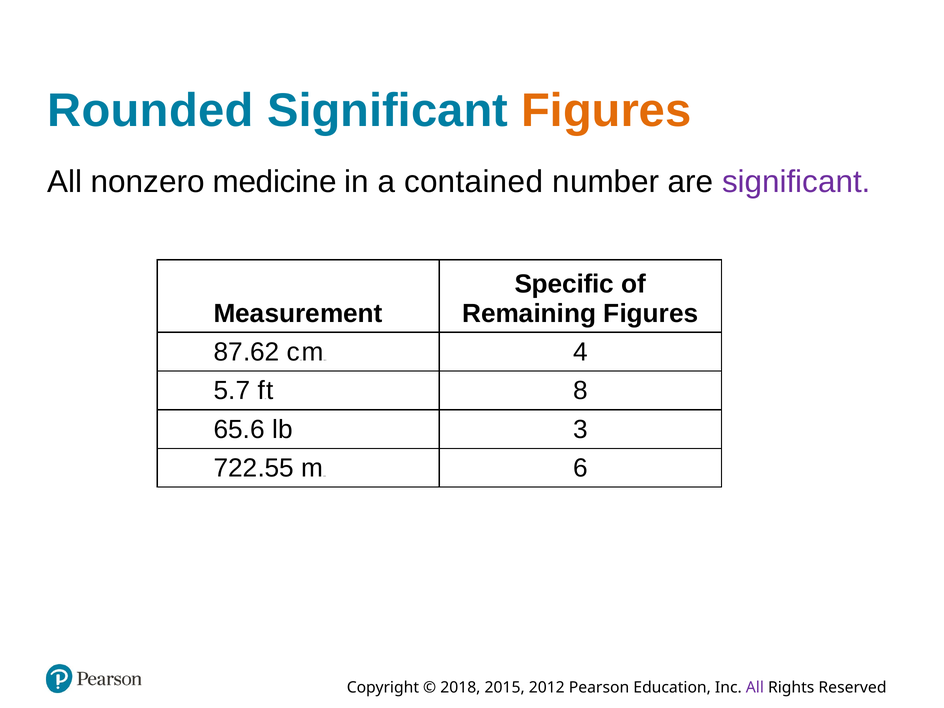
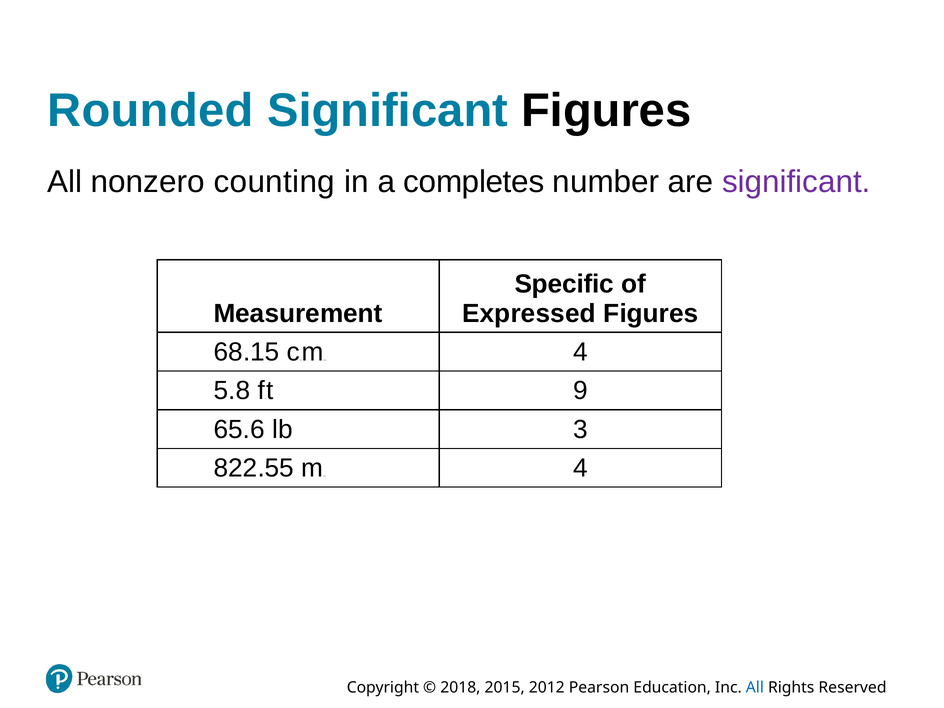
Figures at (606, 110) colour: orange -> black
medicine: medicine -> counting
contained: contained -> completes
Remaining: Remaining -> Expressed
87.62: 87.62 -> 68.15
5.7: 5.7 -> 5.8
8: 8 -> 9
722.55: 722.55 -> 822.55
6 at (580, 468): 6 -> 4
All at (755, 687) colour: purple -> blue
